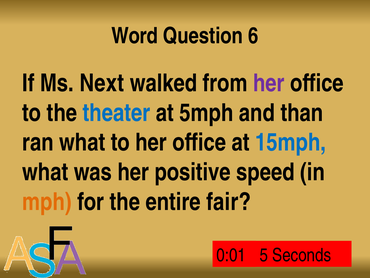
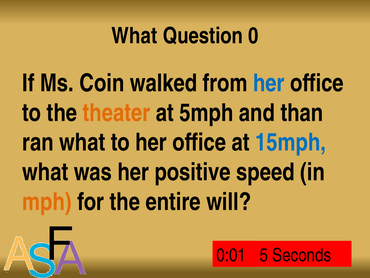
Word at (135, 36): Word -> What
6: 6 -> 0
Next: Next -> Coin
her at (269, 83) colour: purple -> blue
theater colour: blue -> orange
fair: fair -> will
